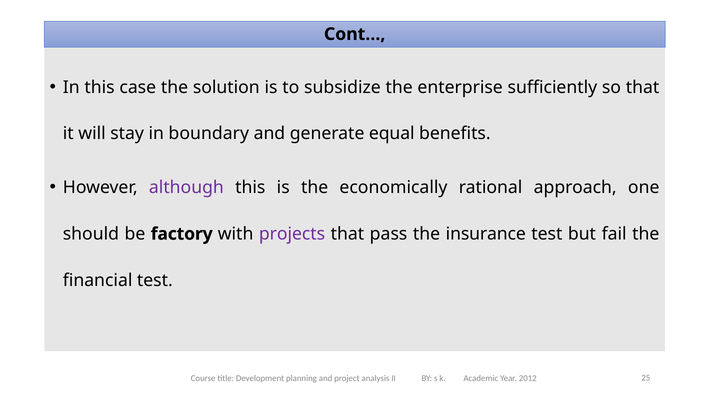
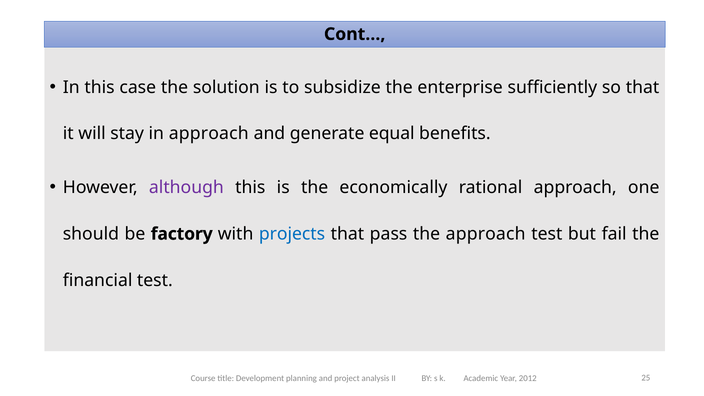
in boundary: boundary -> approach
projects colour: purple -> blue
the insurance: insurance -> approach
